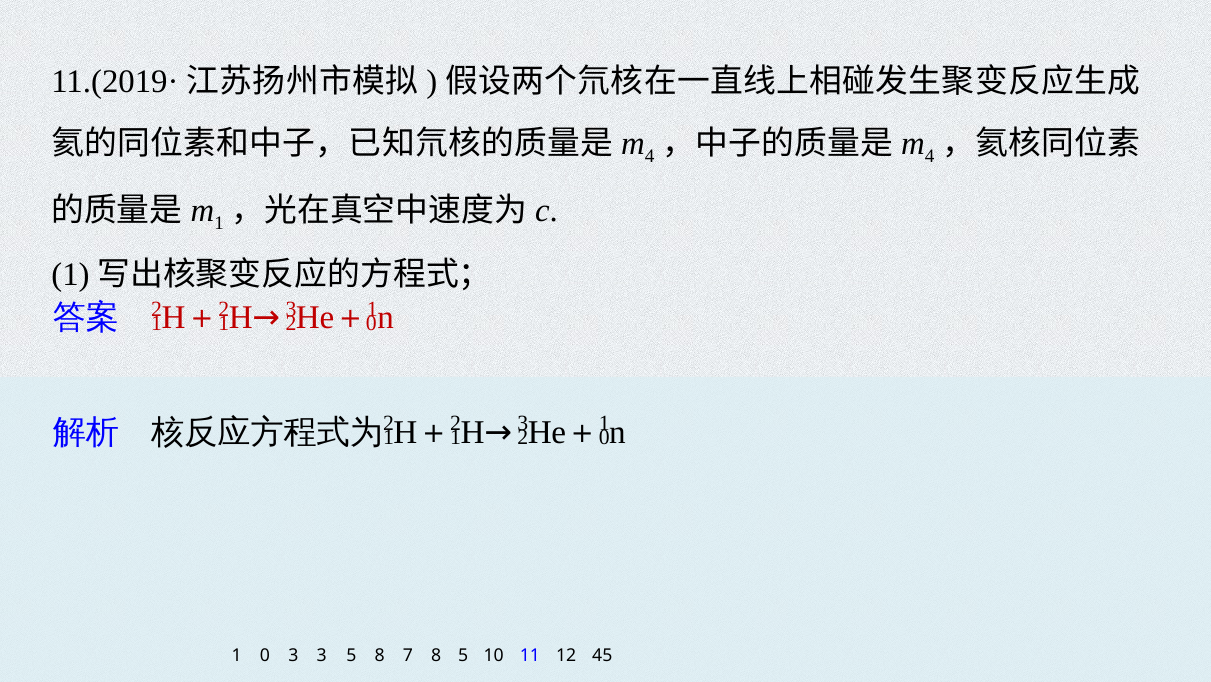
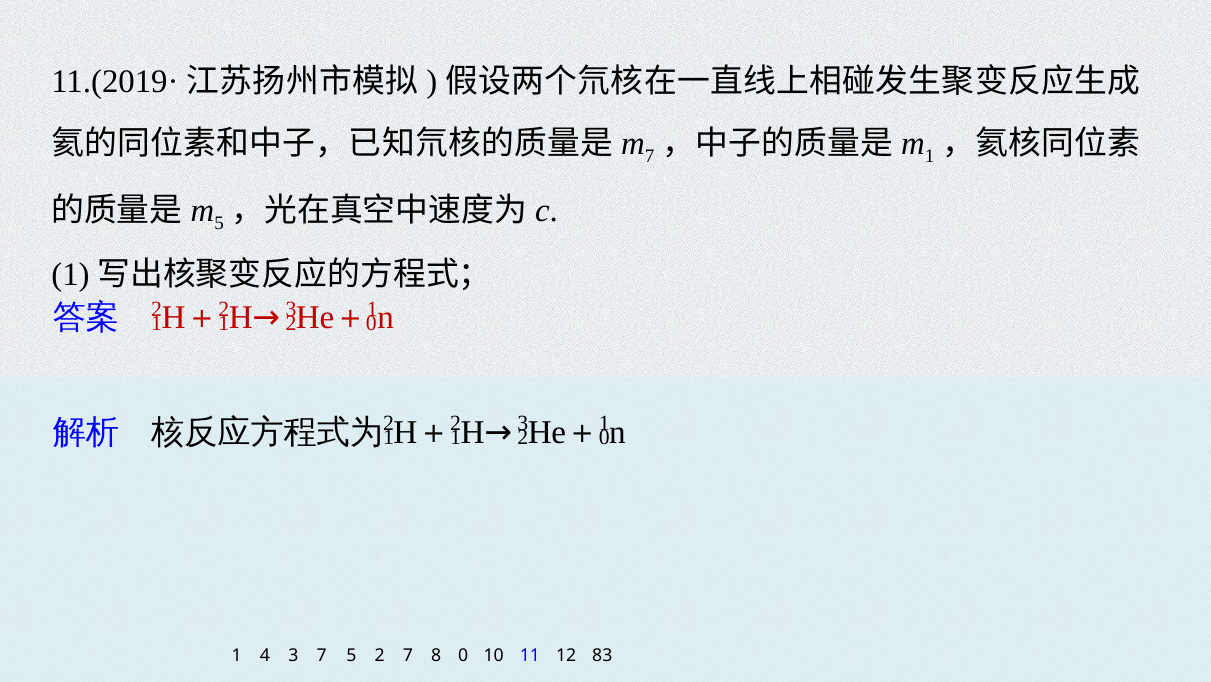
4 at (650, 156): 4 -> 7
4 at (930, 156): 4 -> 1
1 at (219, 223): 1 -> 5
0 at (265, 655): 0 -> 4
3 3: 3 -> 7
5 8: 8 -> 2
8 5: 5 -> 0
45: 45 -> 83
